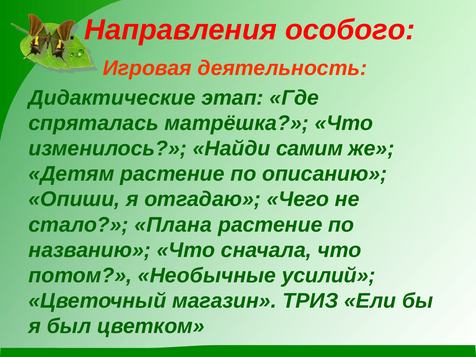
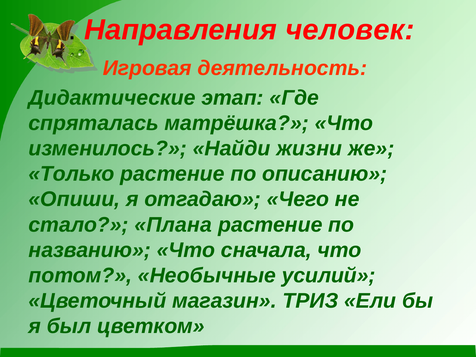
особого: особого -> человек
самим: самим -> жизни
Детям: Детям -> Только
